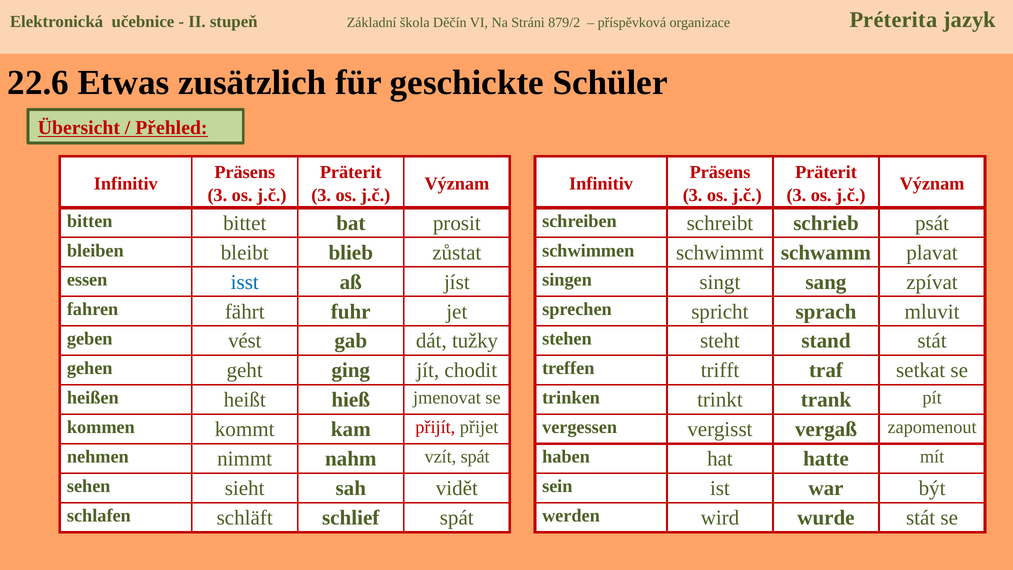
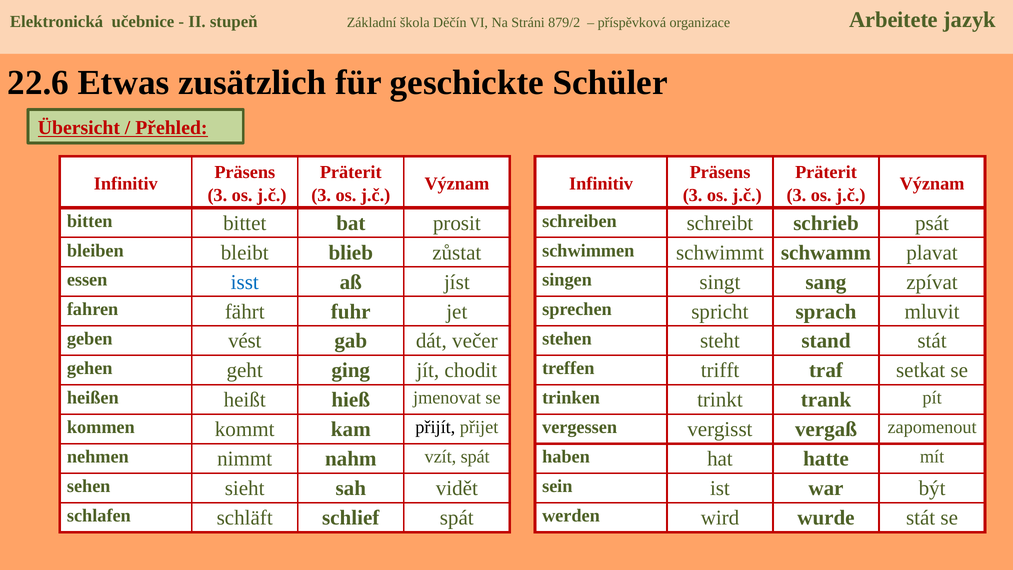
Préterita: Préterita -> Arbeitete
tužky: tužky -> večer
přijít colour: red -> black
